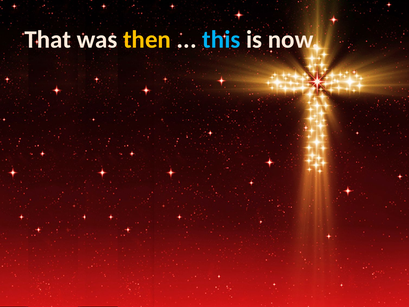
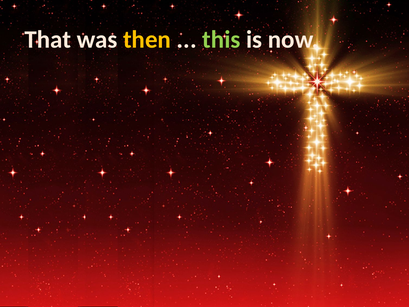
this colour: light blue -> light green
